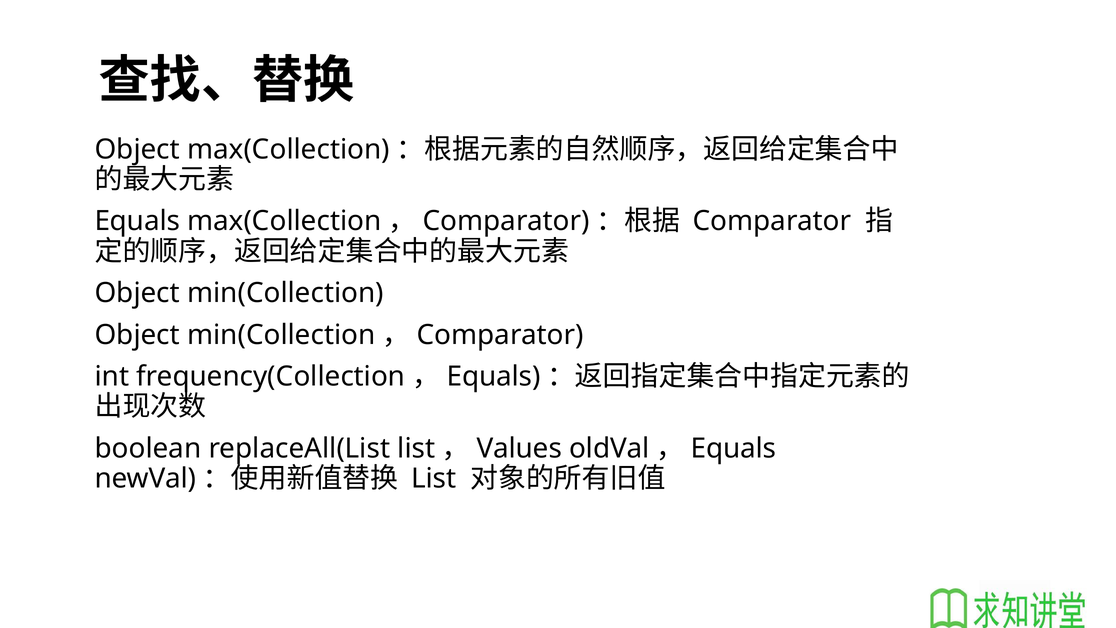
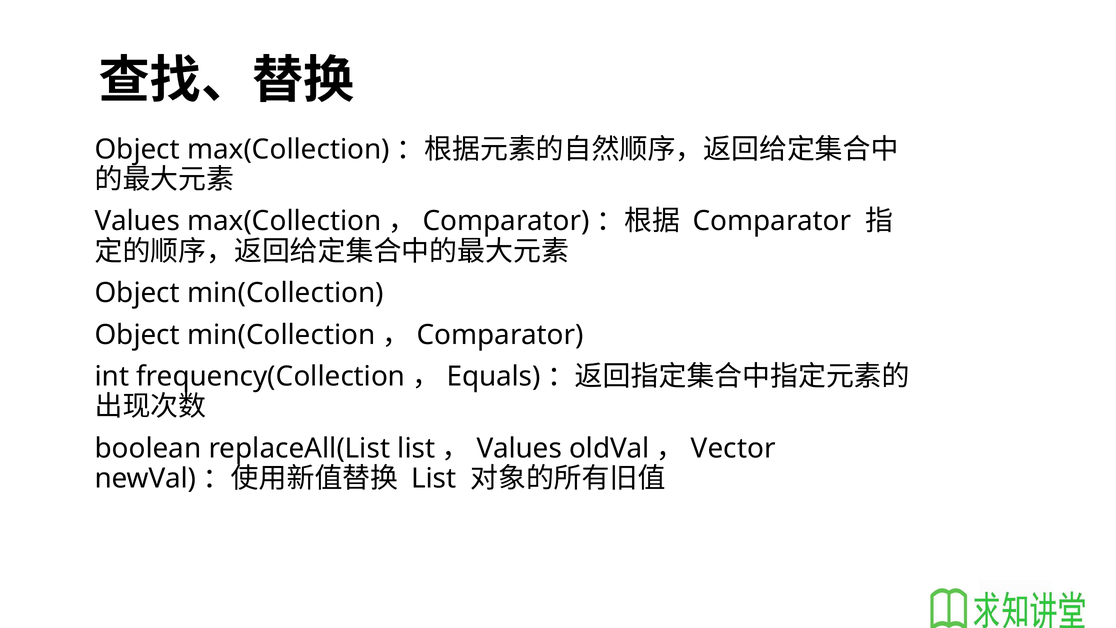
Equals at (137, 221): Equals -> Values
Equals at (733, 448): Equals -> Vector
